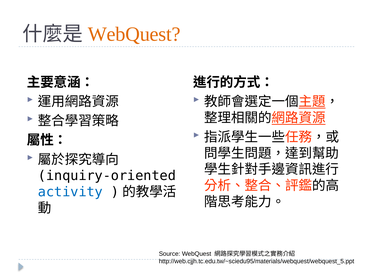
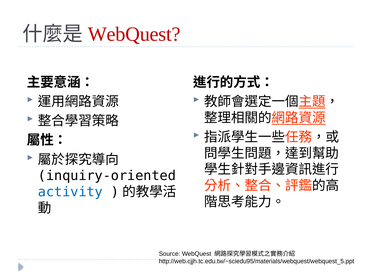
WebQuest at (134, 34) colour: orange -> red
